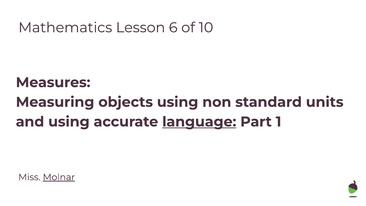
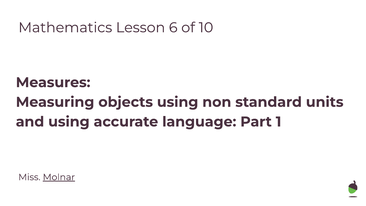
language underline: present -> none
